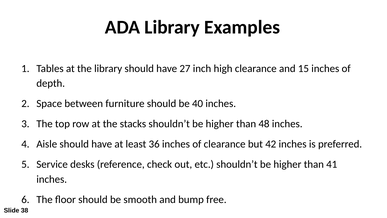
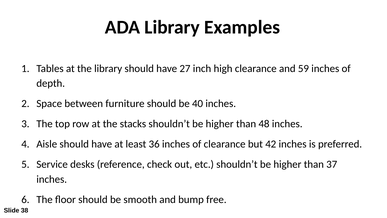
15: 15 -> 59
41: 41 -> 37
